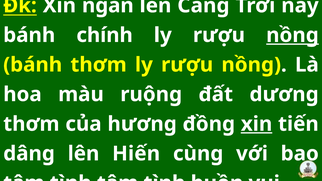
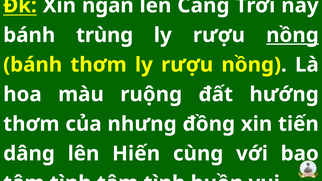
chính: chính -> trùng
dương: dương -> hướng
hương: hương -> nhưng
xin at (257, 124) underline: present -> none
